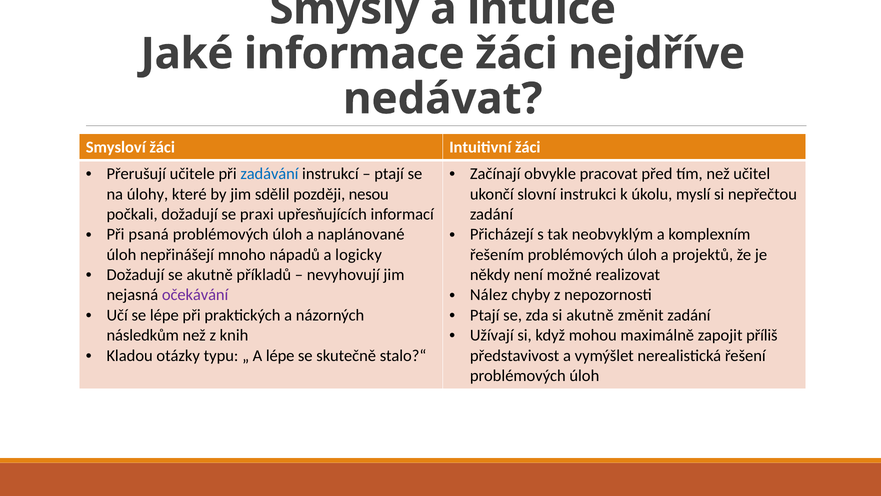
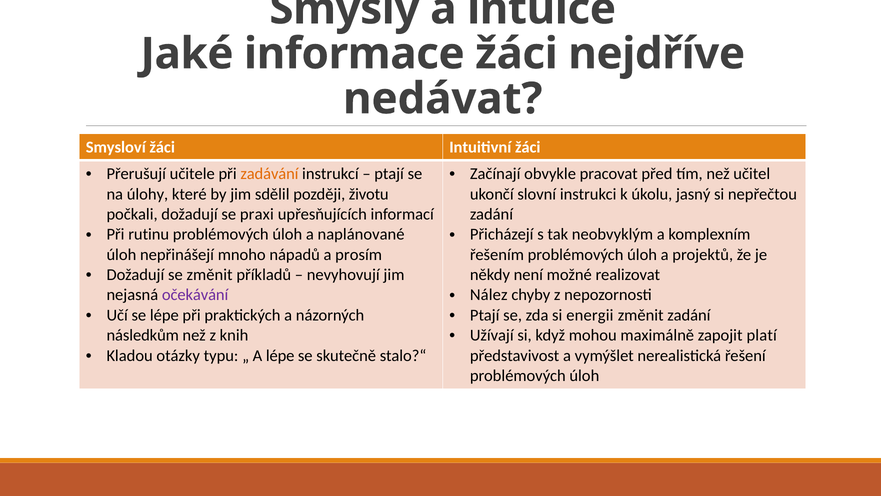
zadávání colour: blue -> orange
nesou: nesou -> životu
myslí: myslí -> jasný
psaná: psaná -> rutinu
logicky: logicky -> prosím
se akutně: akutně -> změnit
si akutně: akutně -> energii
příliš: příliš -> platí
